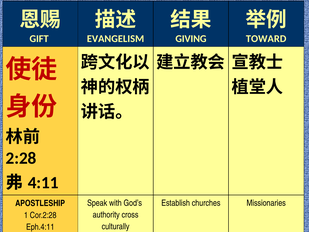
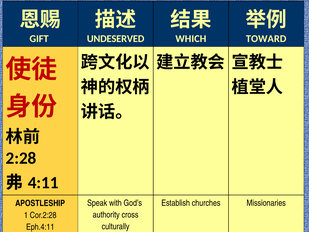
EVANGELISM: EVANGELISM -> UNDESERVED
GIVING: GIVING -> WHICH
